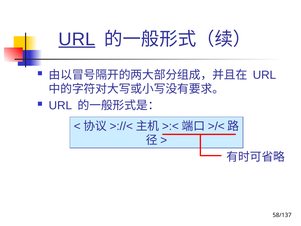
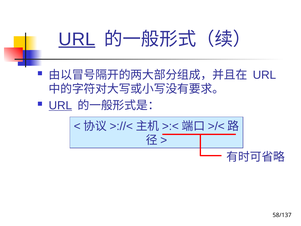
URL at (60, 105) underline: none -> present
